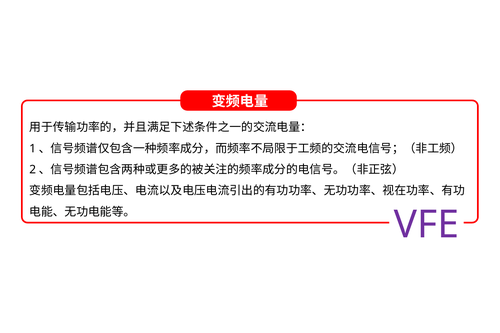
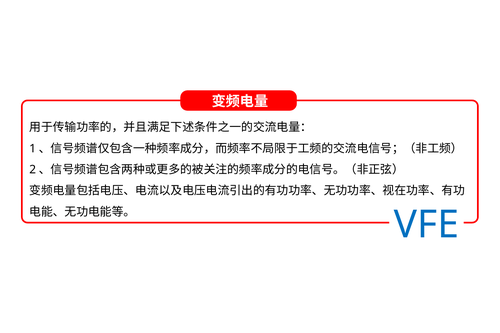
VFE colour: purple -> blue
